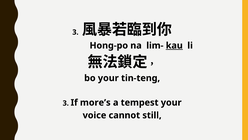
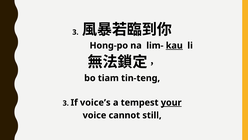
bo your: your -> tiam
more’s: more’s -> voice’s
your at (171, 102) underline: none -> present
